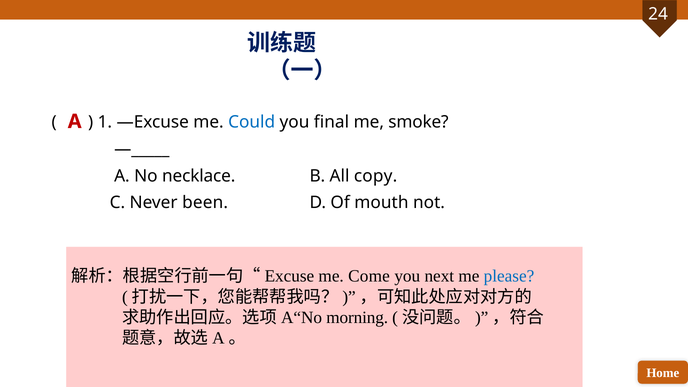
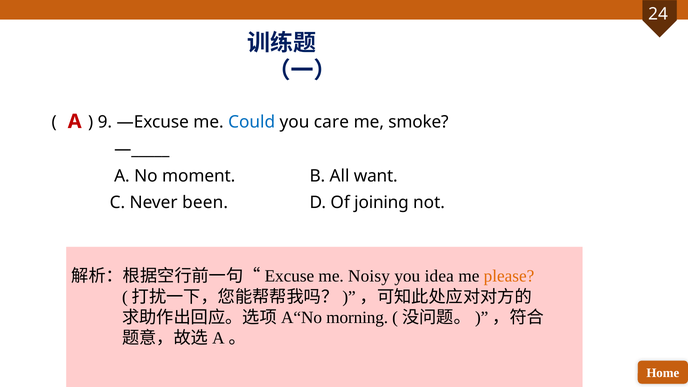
1: 1 -> 9
final: final -> care
necklace: necklace -> moment
copy: copy -> want
mouth: mouth -> joining
Come: Come -> Noisy
next: next -> idea
please colour: blue -> orange
